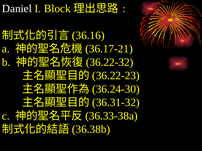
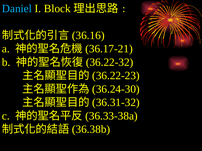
Daniel colour: white -> light blue
